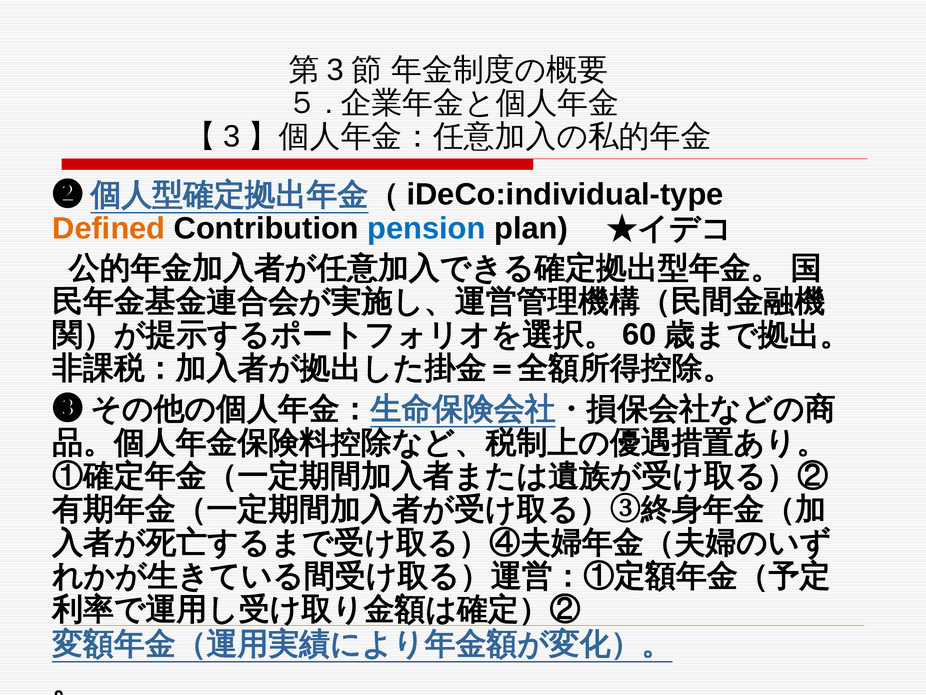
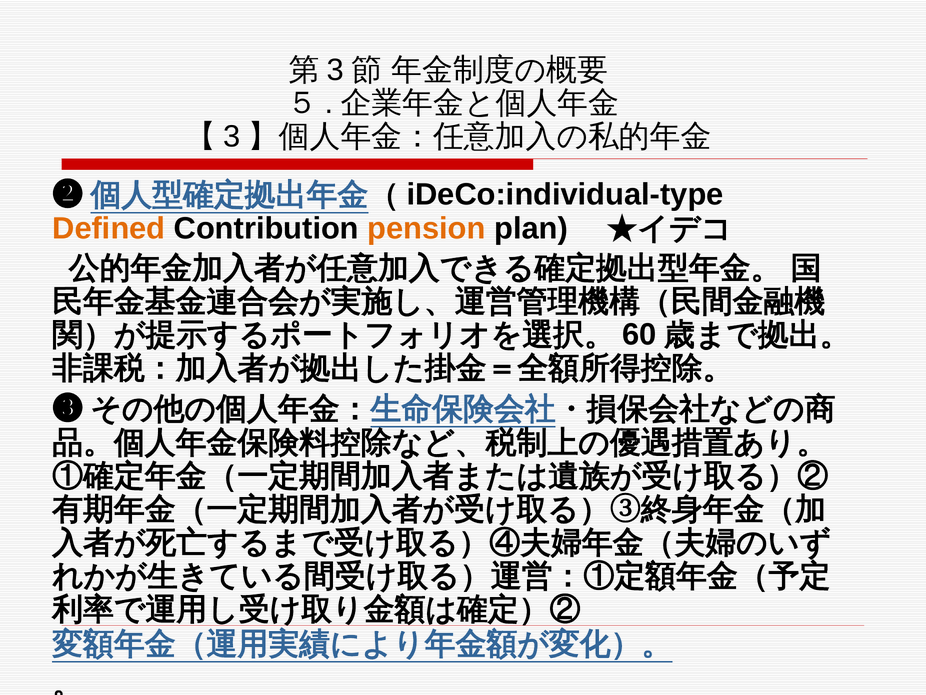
pension colour: blue -> orange
